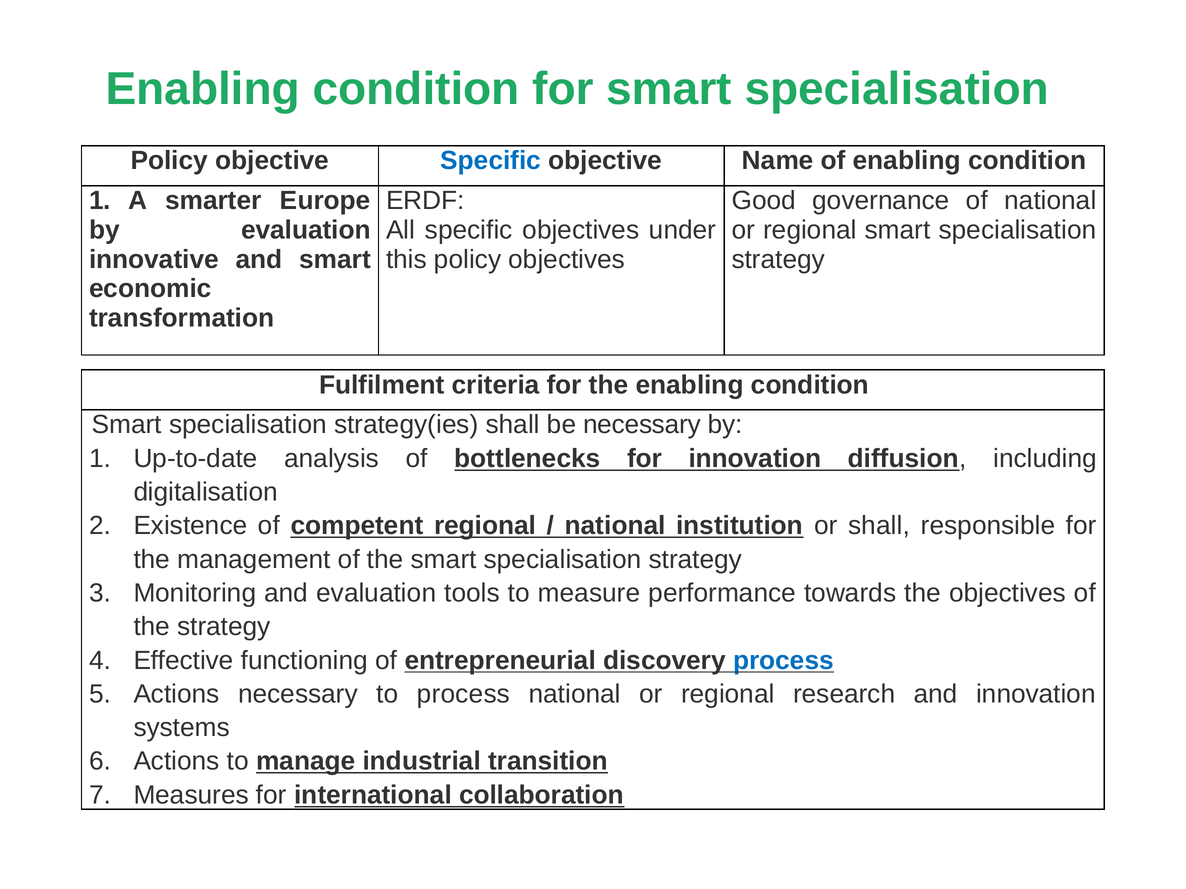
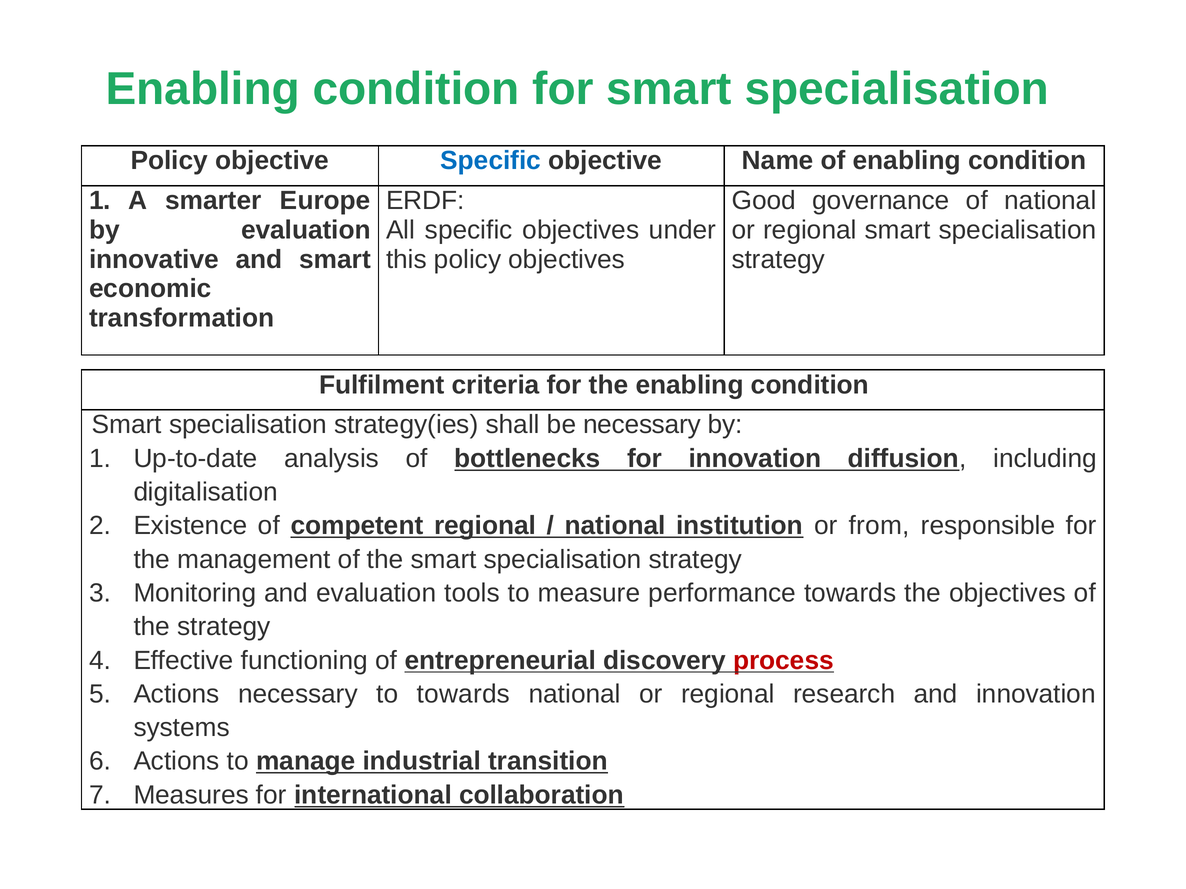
or shall: shall -> from
process at (783, 661) colour: blue -> red
to process: process -> towards
